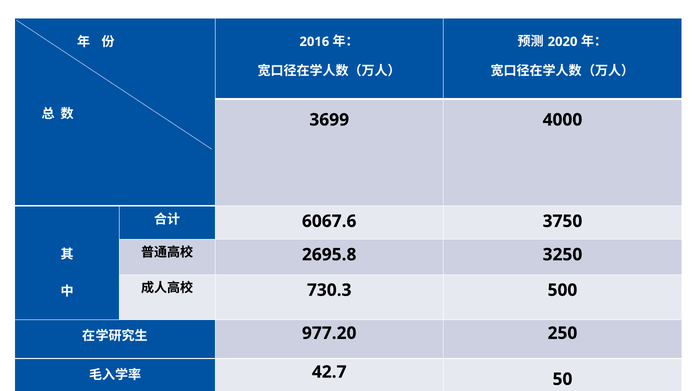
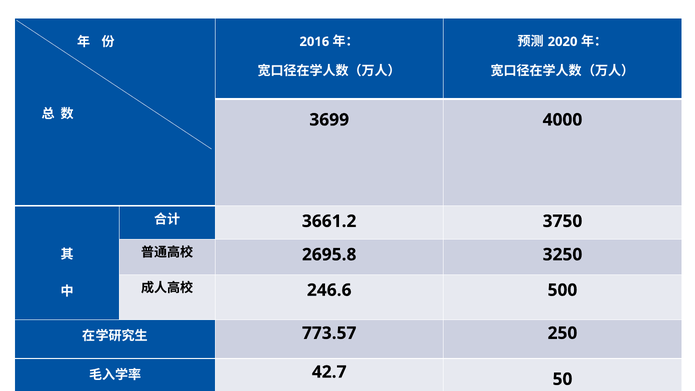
6067.6: 6067.6 -> 3661.2
730.3: 730.3 -> 246.6
977.20: 977.20 -> 773.57
